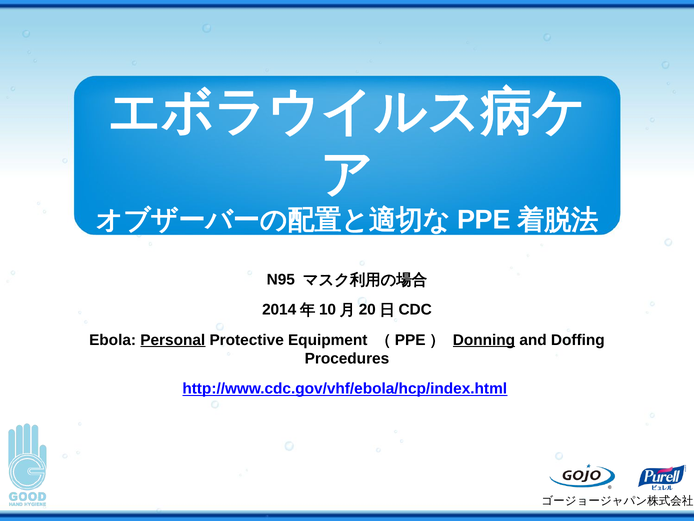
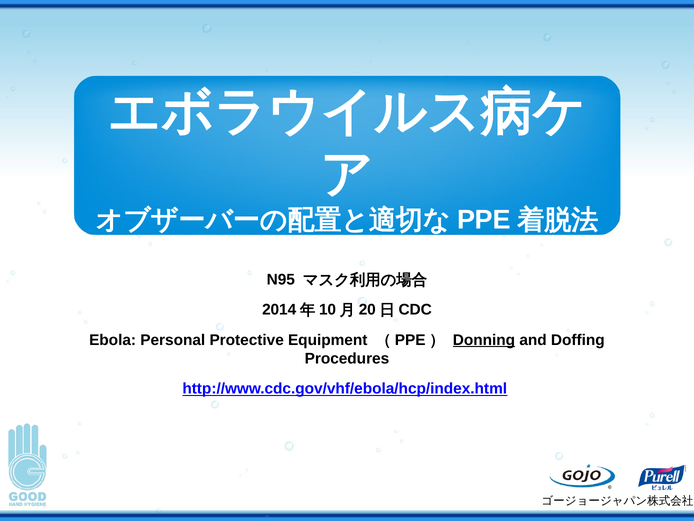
Personal underline: present -> none
